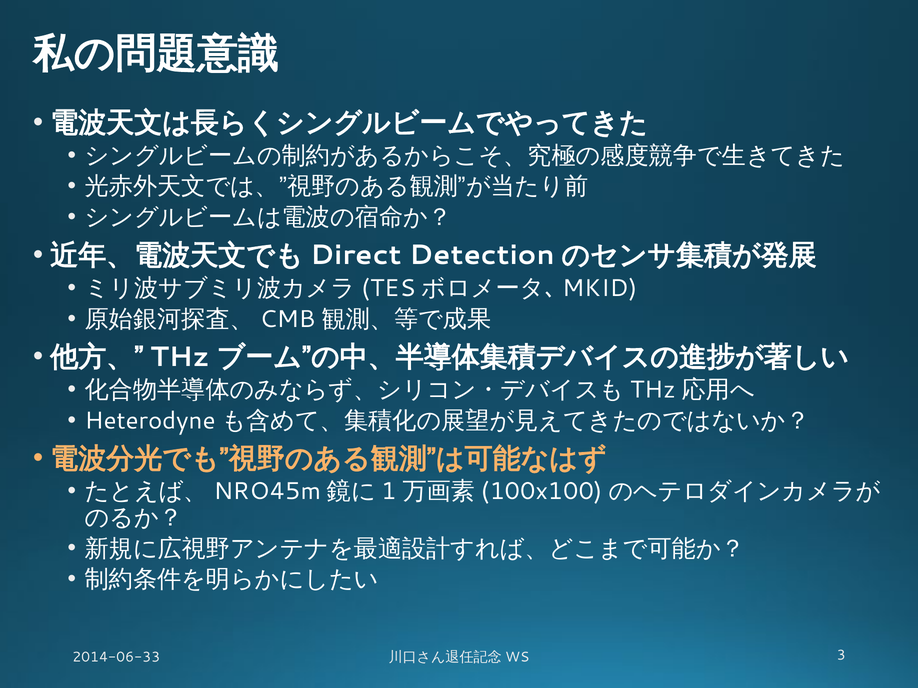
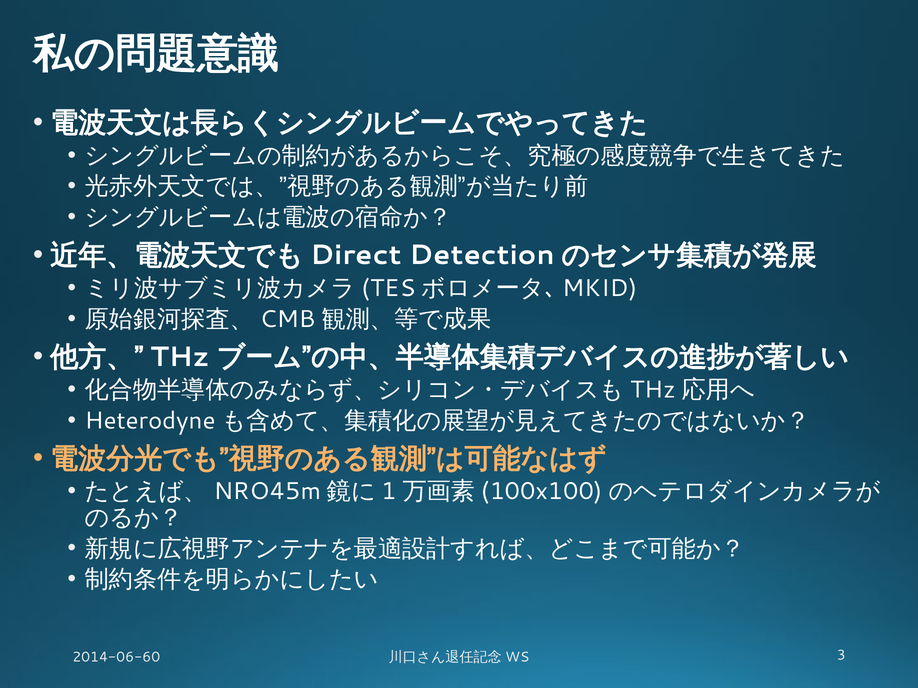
2014-06-33: 2014-06-33 -> 2014-06-60
